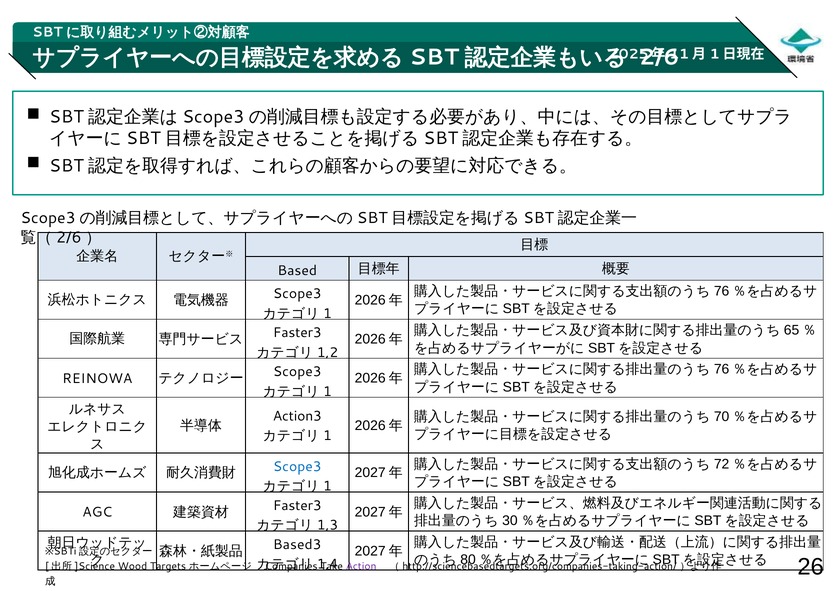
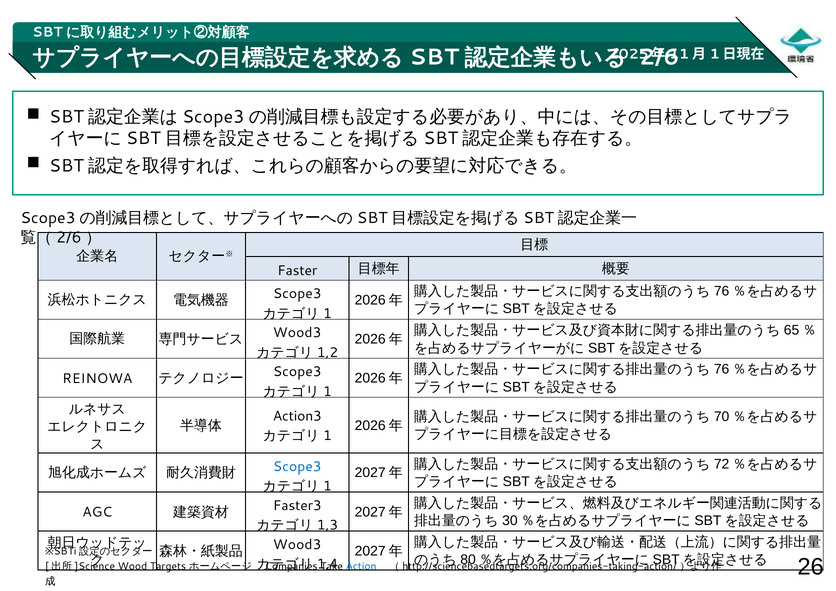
Based: Based -> Faster
Faster3 at (297, 333): Faster3 -> Wood3
Based3 at (297, 545): Based3 -> Wood3
Action colour: purple -> blue
